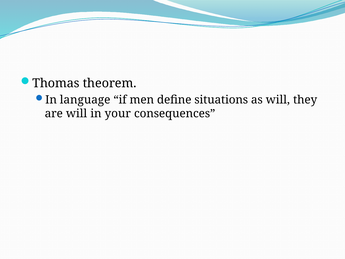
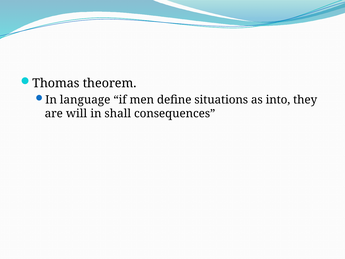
as will: will -> into
your: your -> shall
